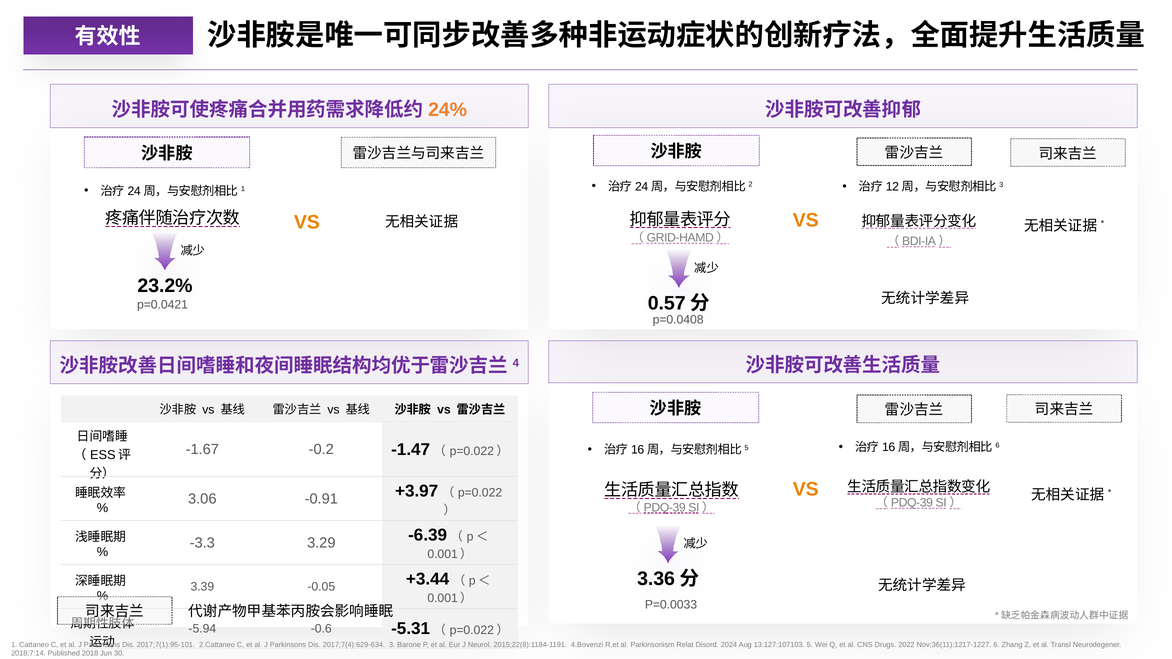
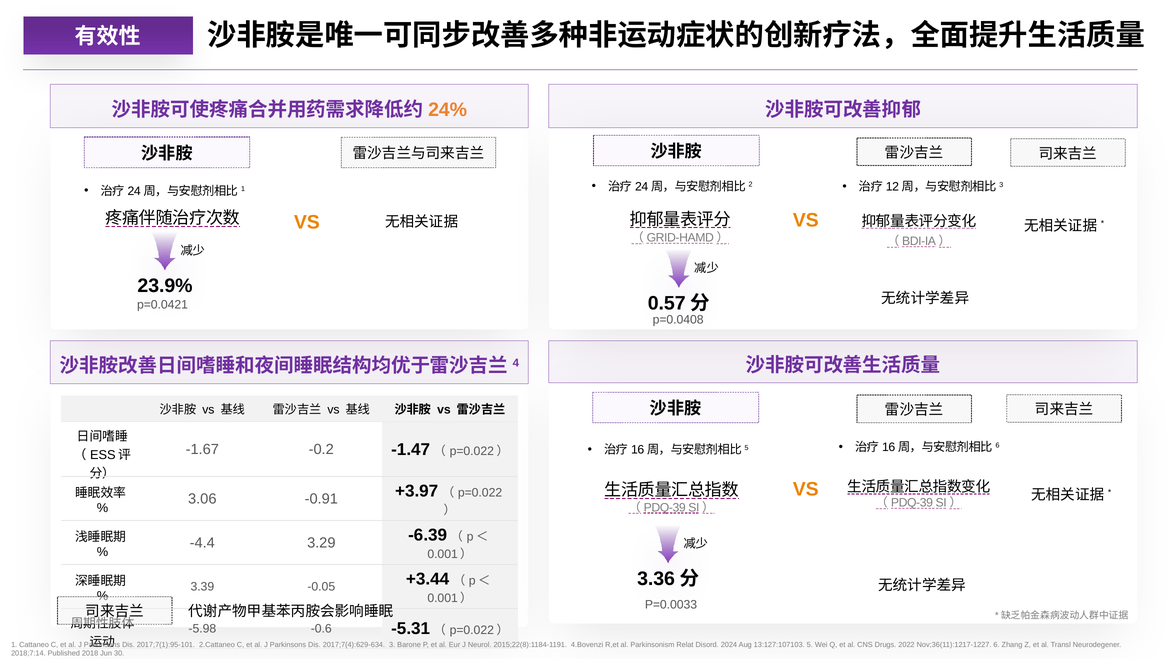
23.2%: 23.2% -> 23.9%
-3.3: -3.3 -> -4.4
-5.94: -5.94 -> -5.98
